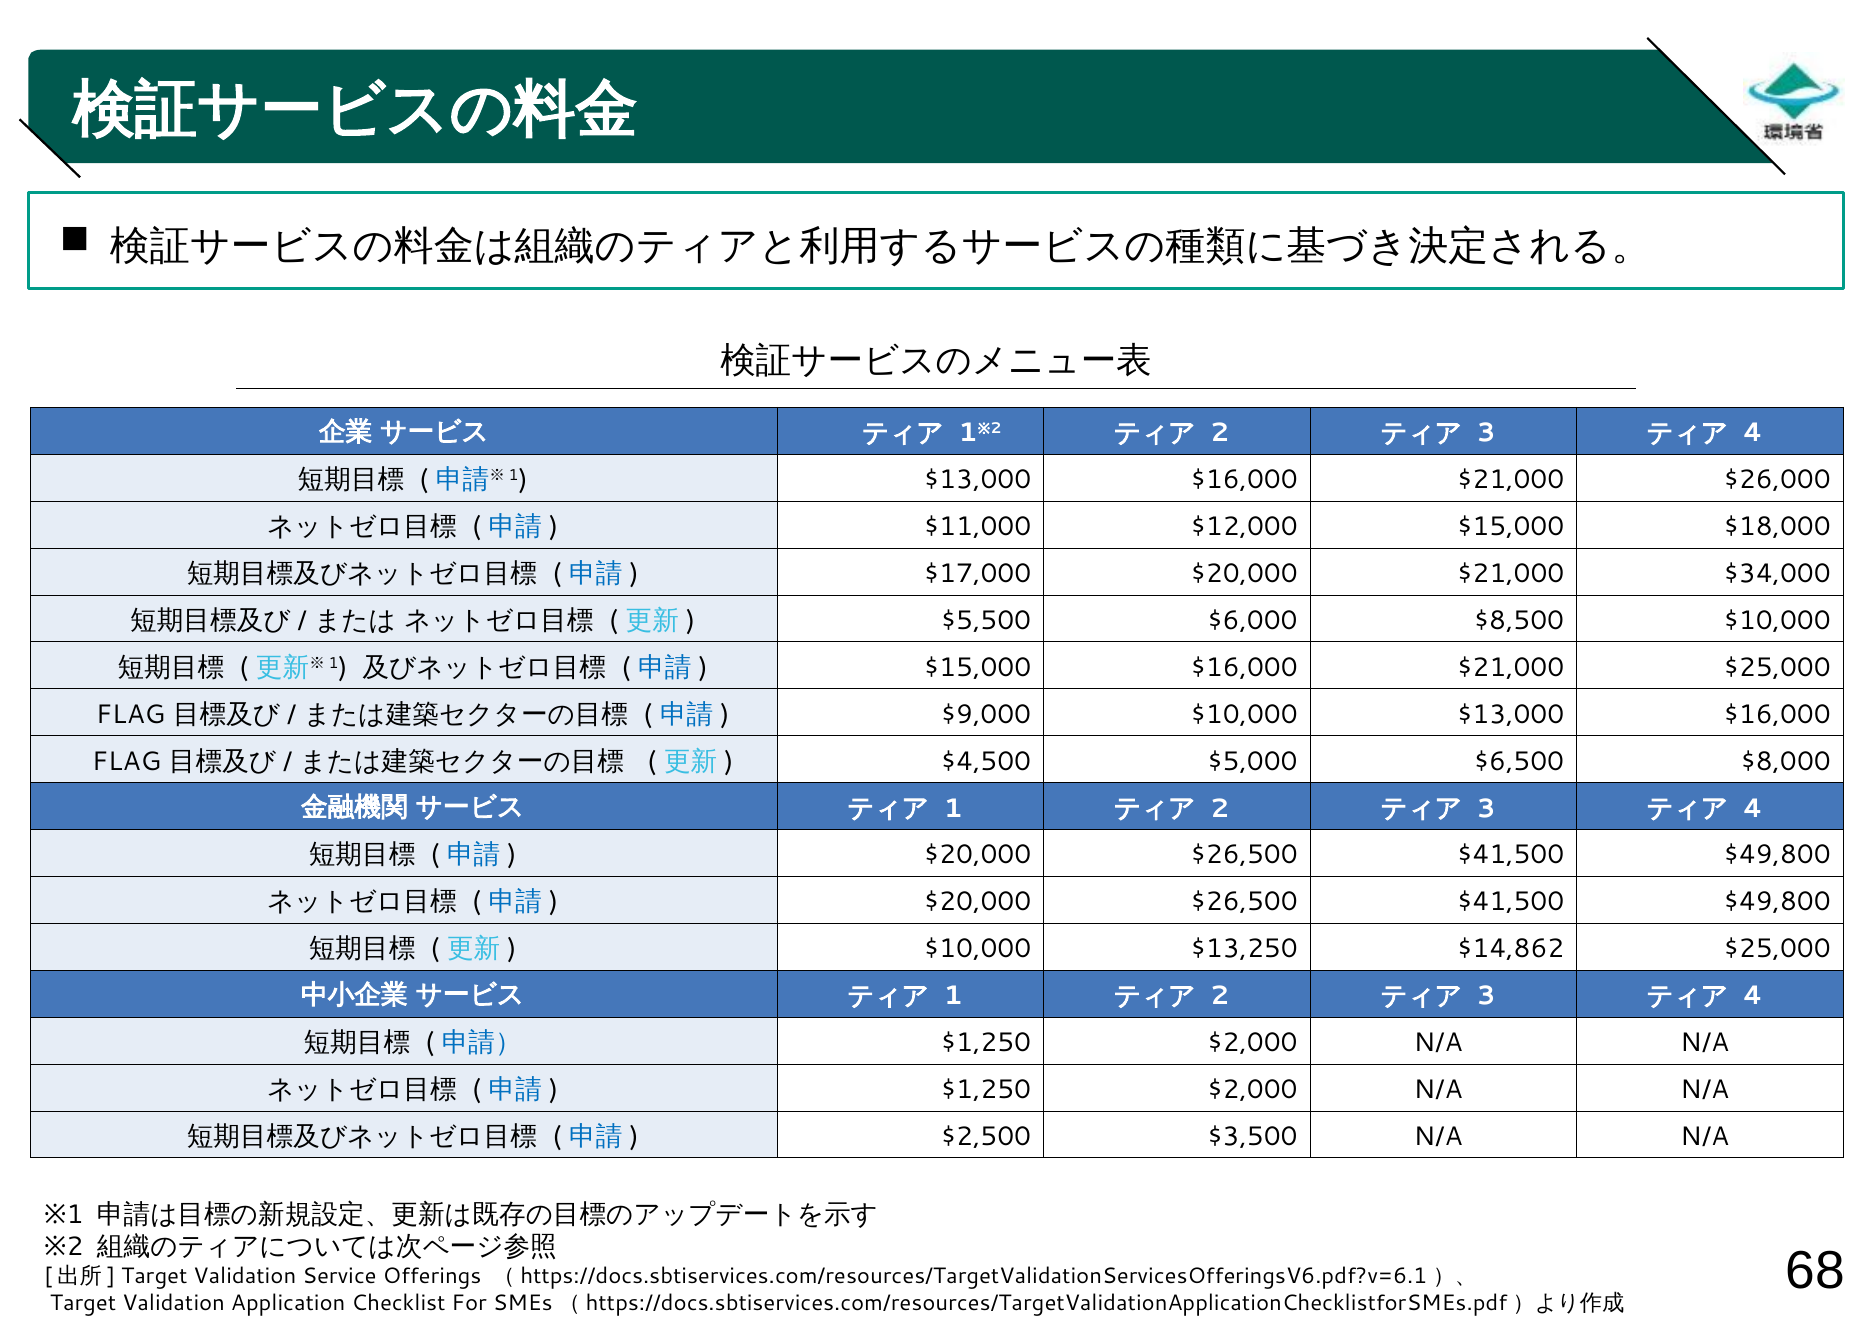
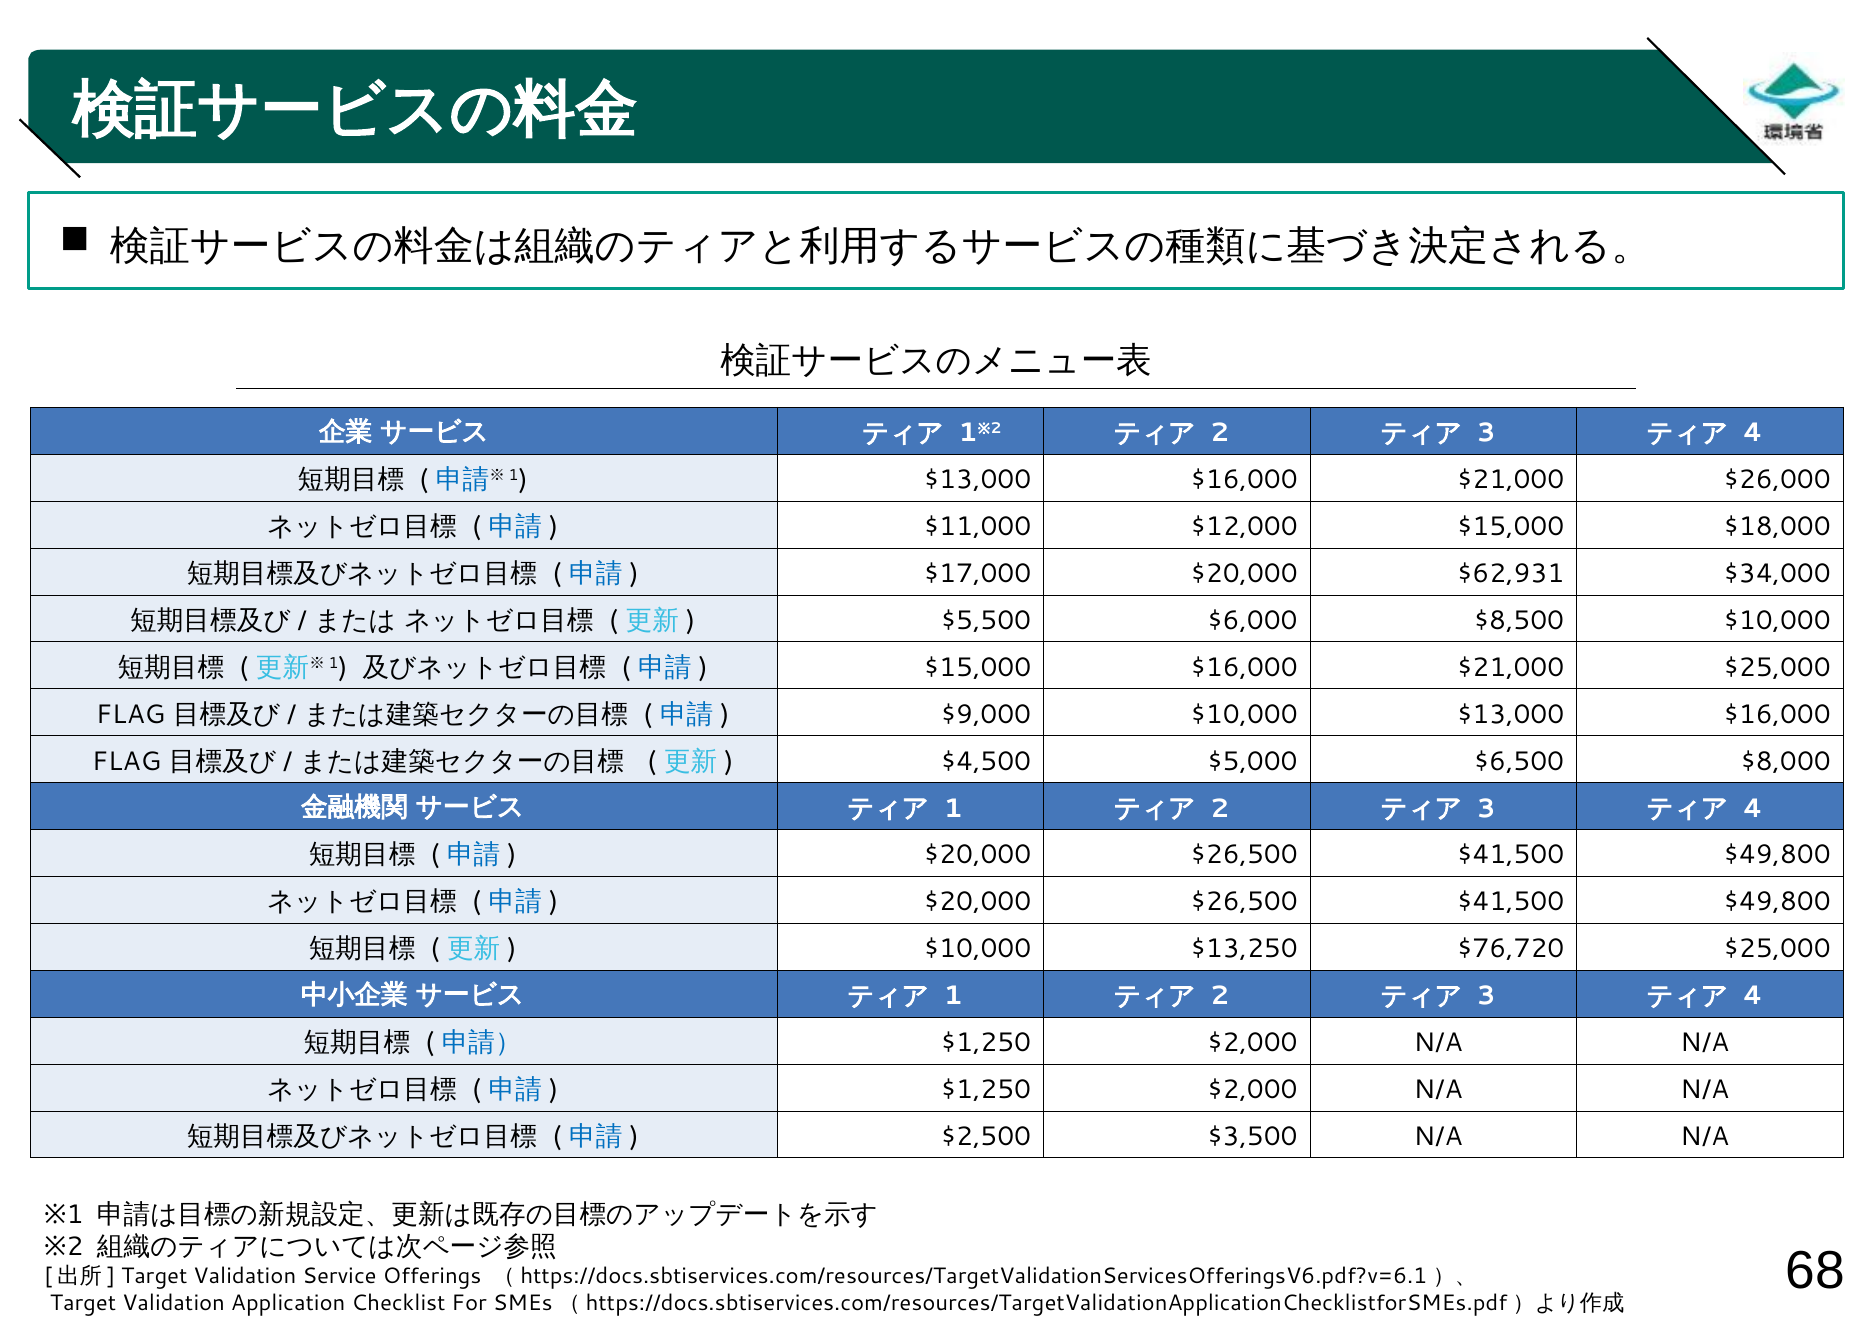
$20,000 $21,000: $21,000 -> $62,931
$14,862: $14,862 -> $76,720
